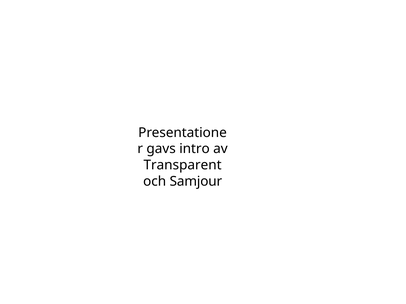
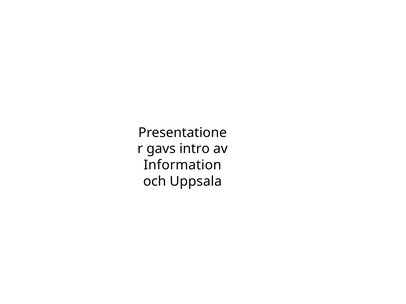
Transparent: Transparent -> Information
Samjour: Samjour -> Uppsala
